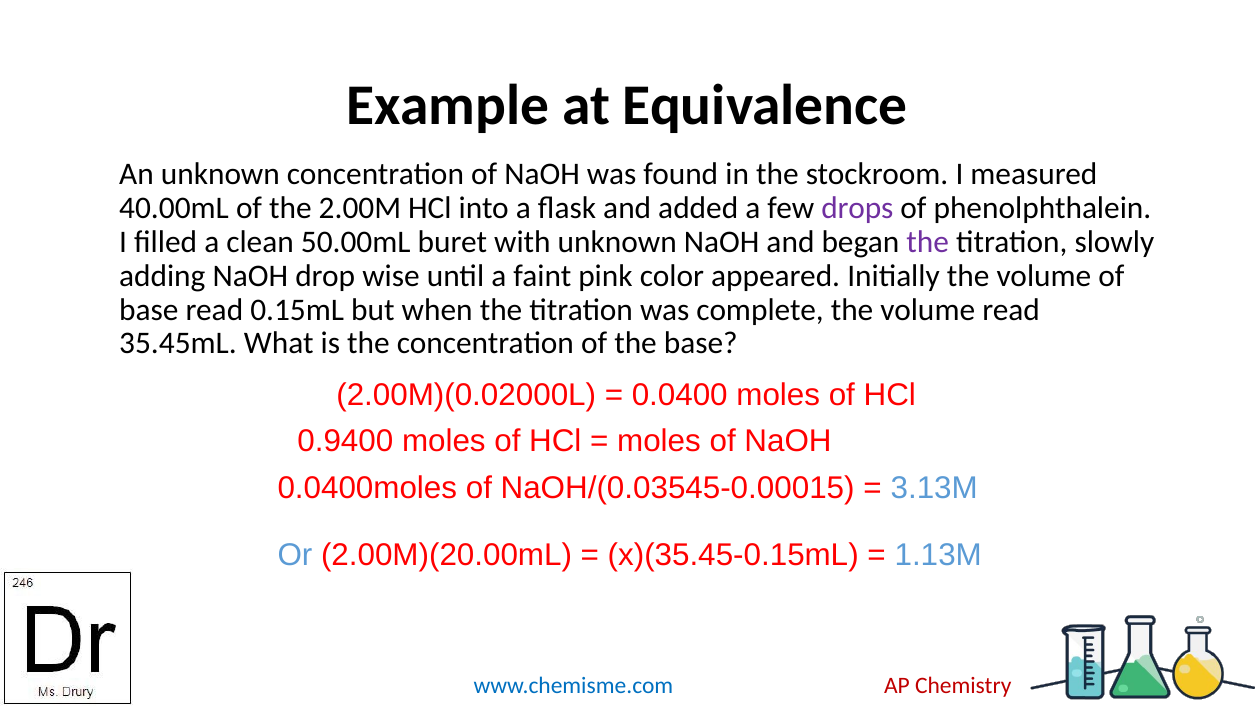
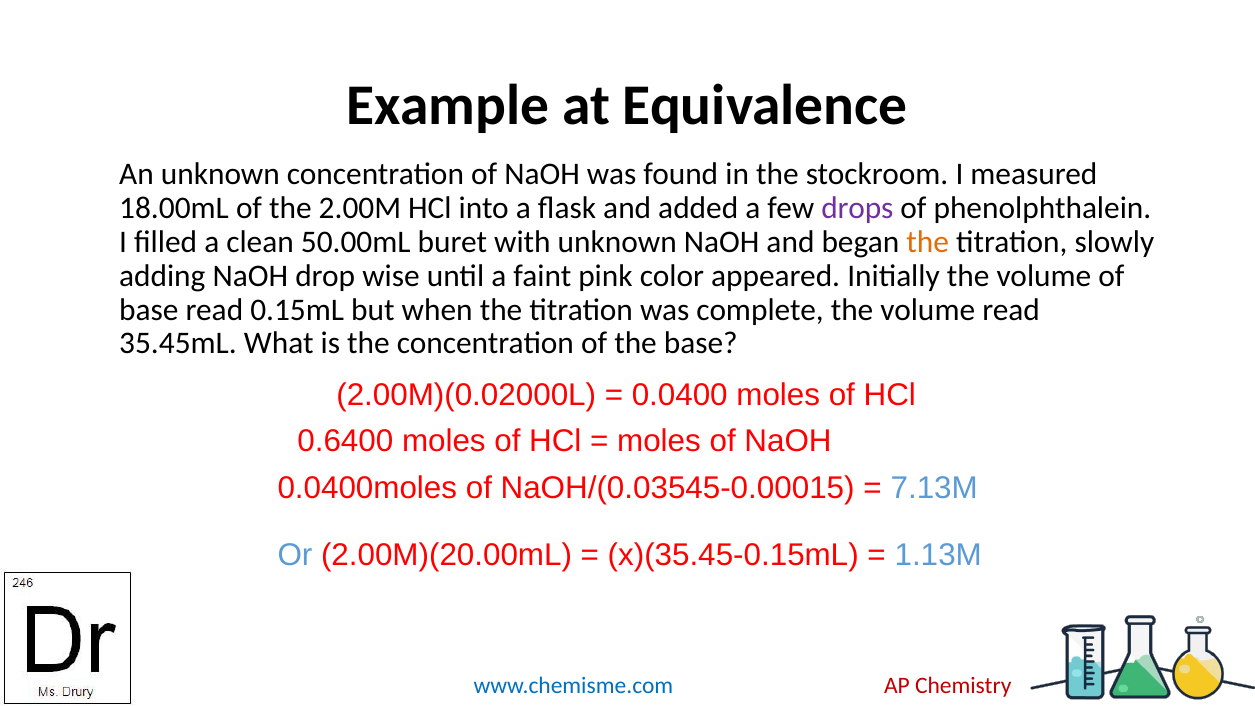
40.00mL: 40.00mL -> 18.00mL
the at (928, 242) colour: purple -> orange
0.9400: 0.9400 -> 0.6400
3.13M: 3.13M -> 7.13M
